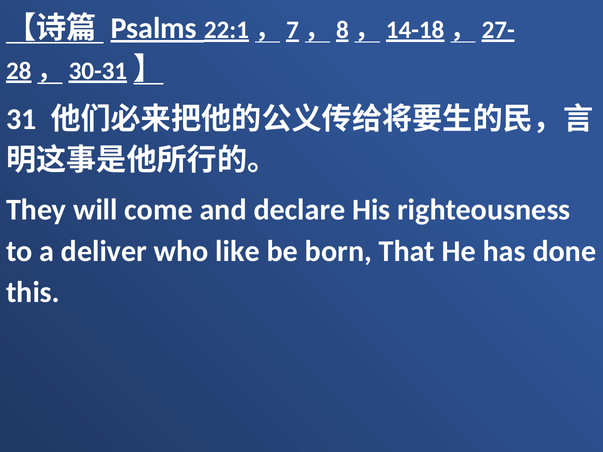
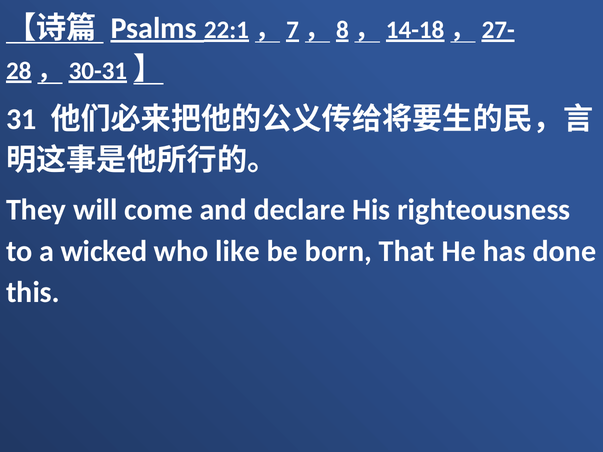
deliver: deliver -> wicked
